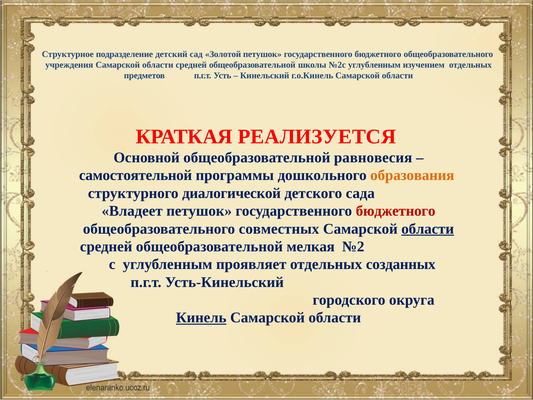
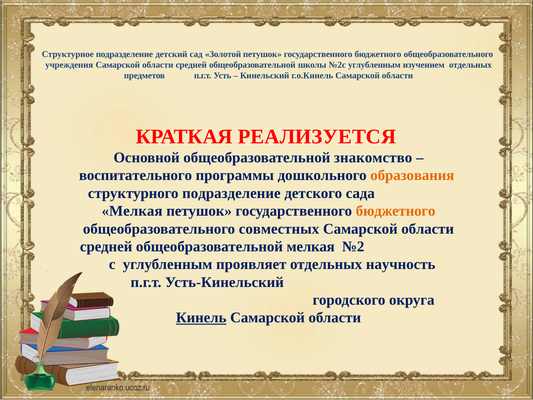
равновесия: равновесия -> знакомство
самостоятельной: самостоятельной -> воспитательного
структурного диалогической: диалогической -> подразделение
Владеет at (132, 211): Владеет -> Мелкая
бюджетного at (396, 211) colour: red -> orange
области at (428, 229) underline: present -> none
созданных: созданных -> научность
